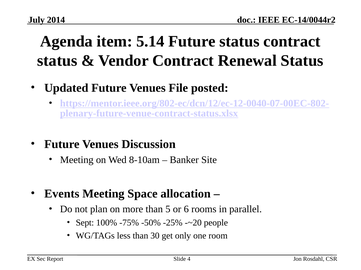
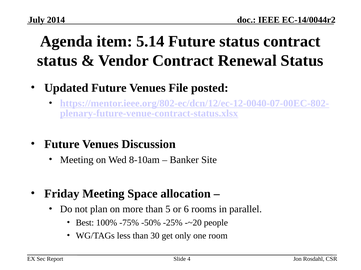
Events: Events -> Friday
Sept: Sept -> Best
